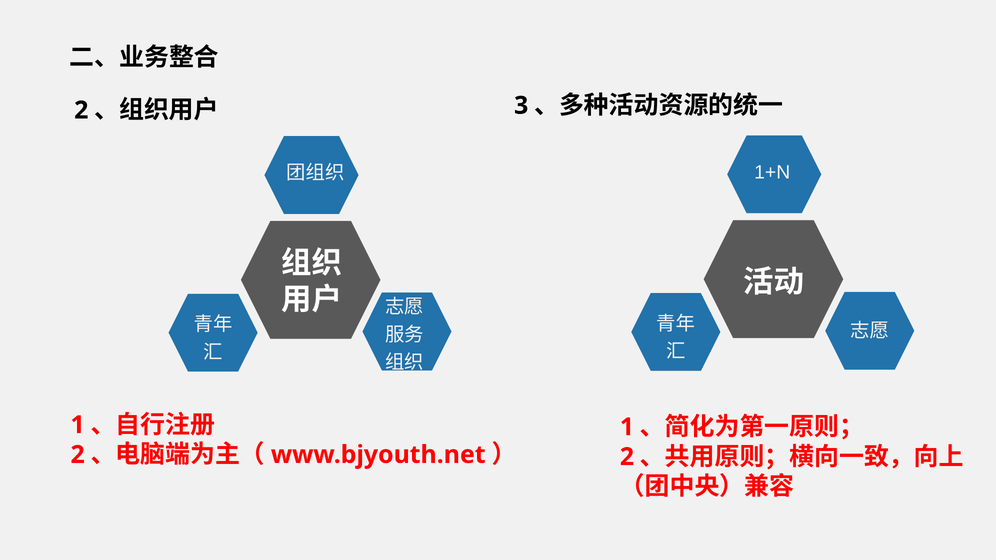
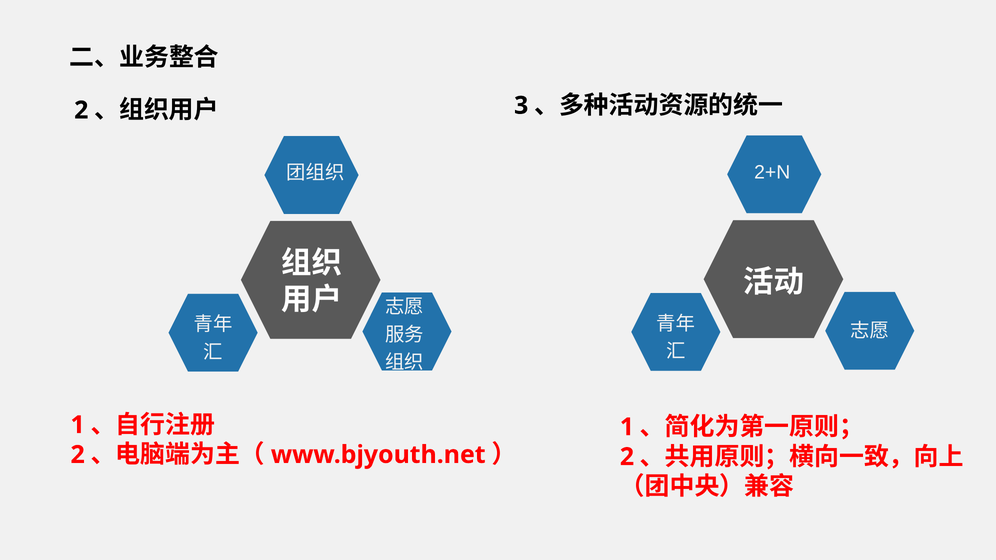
1+N: 1+N -> 2+N
